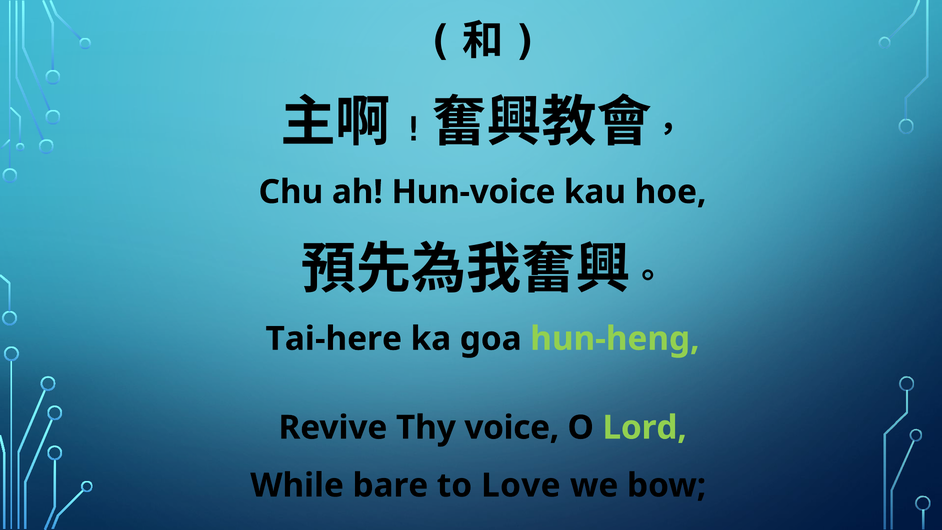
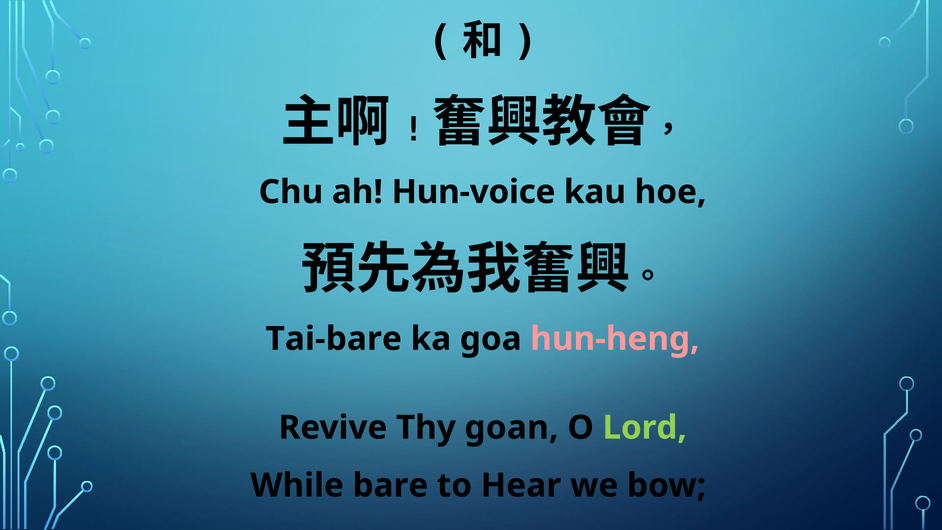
Tai-here: Tai-here -> Tai-bare
hun-heng colour: light green -> pink
voice: voice -> goan
Love: Love -> Hear
